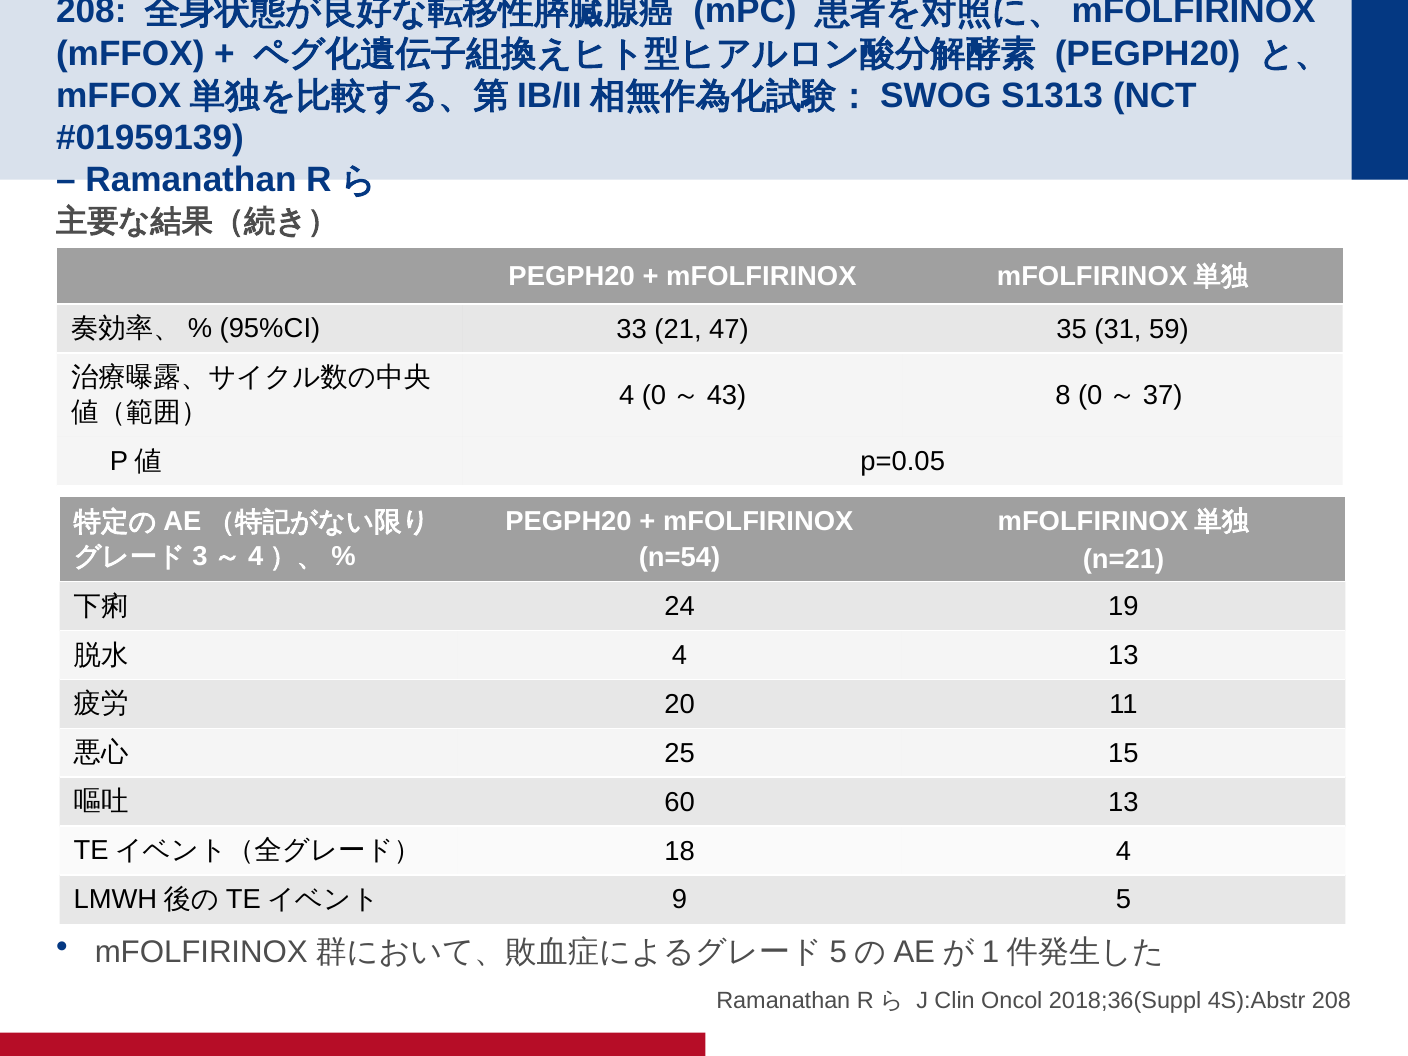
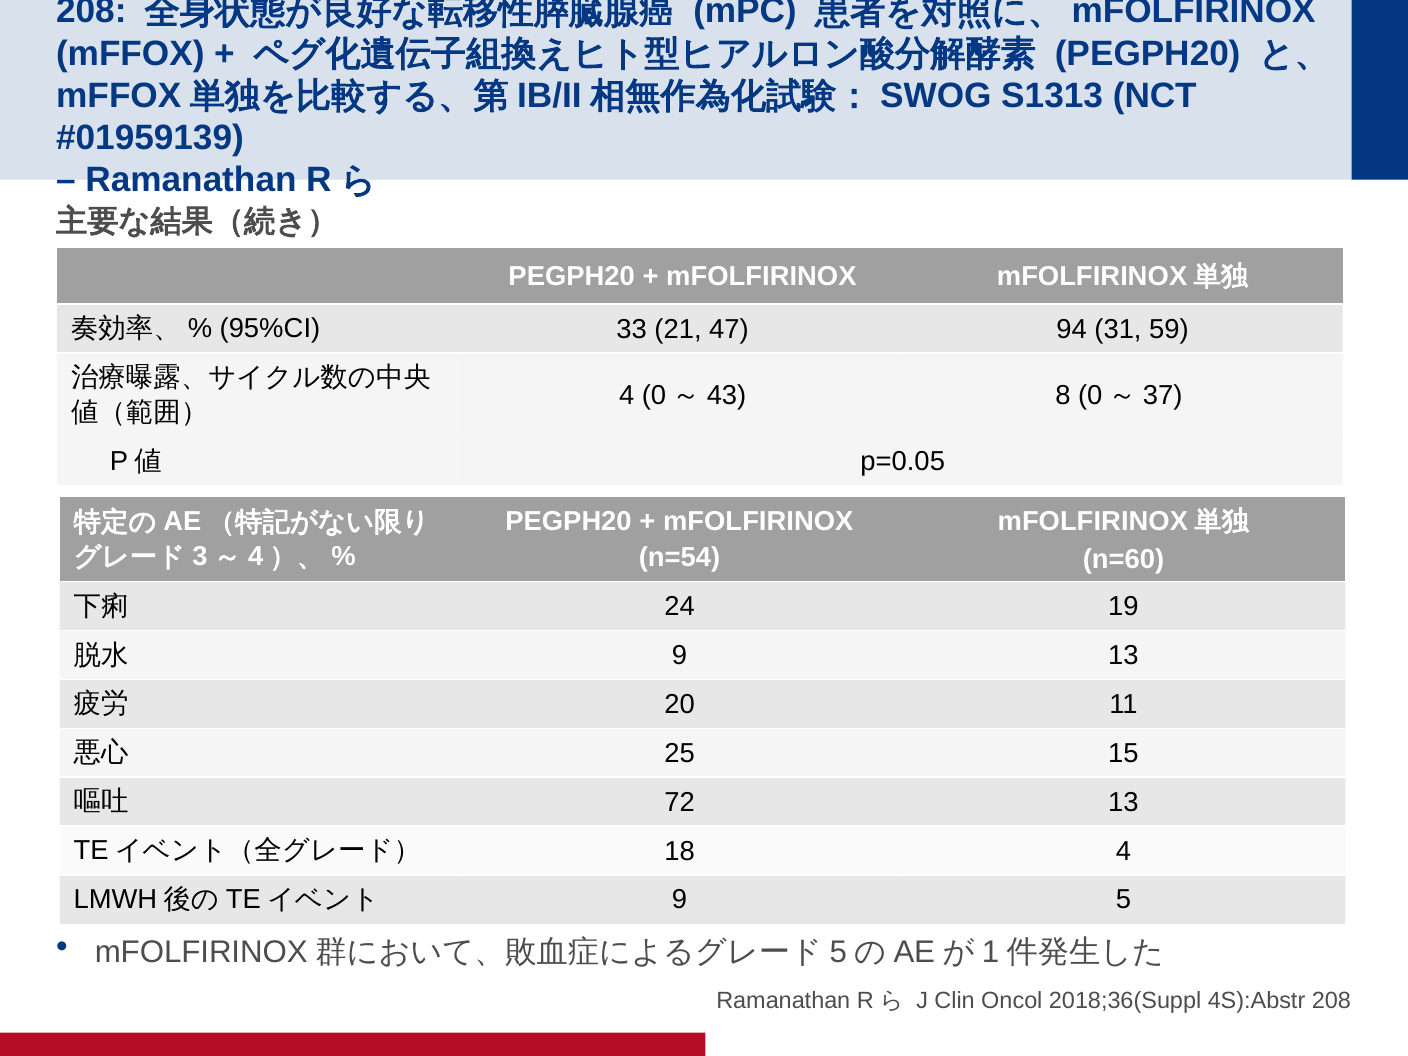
35: 35 -> 94
n=21: n=21 -> n=60
4 at (680, 655): 4 -> 9
60: 60 -> 72
